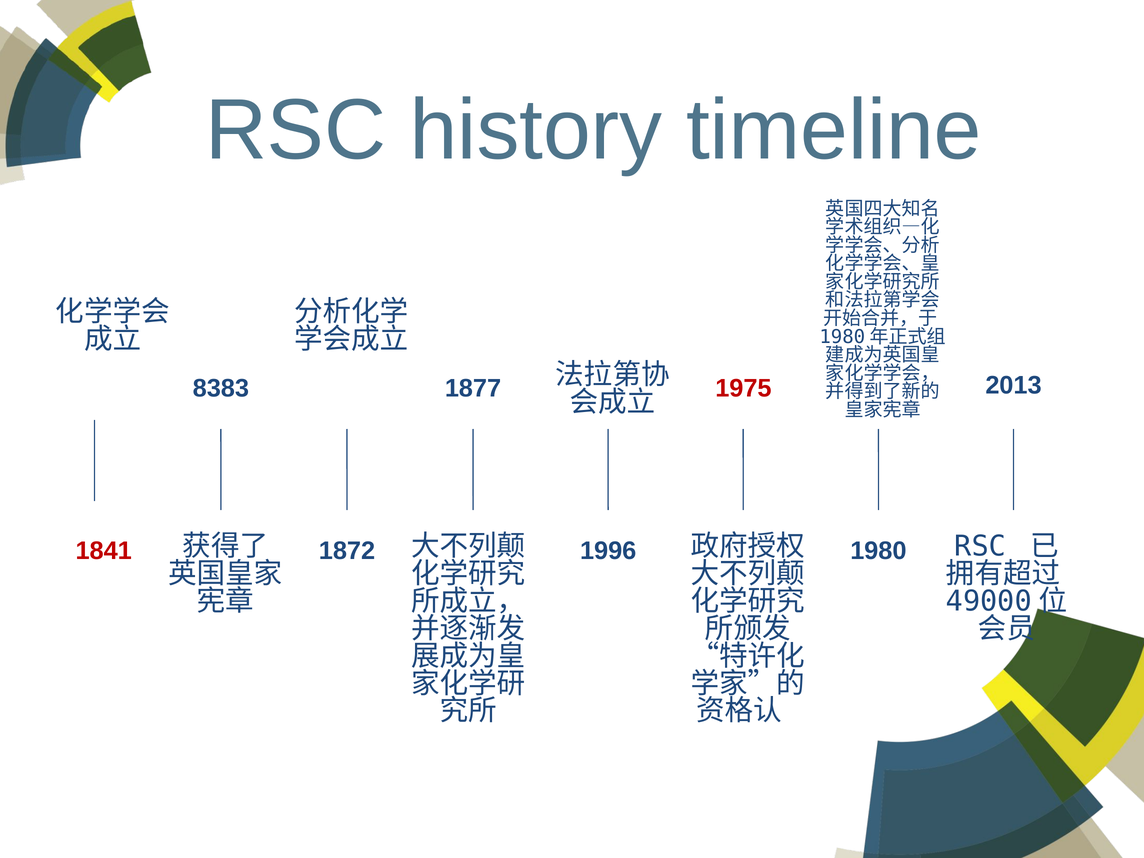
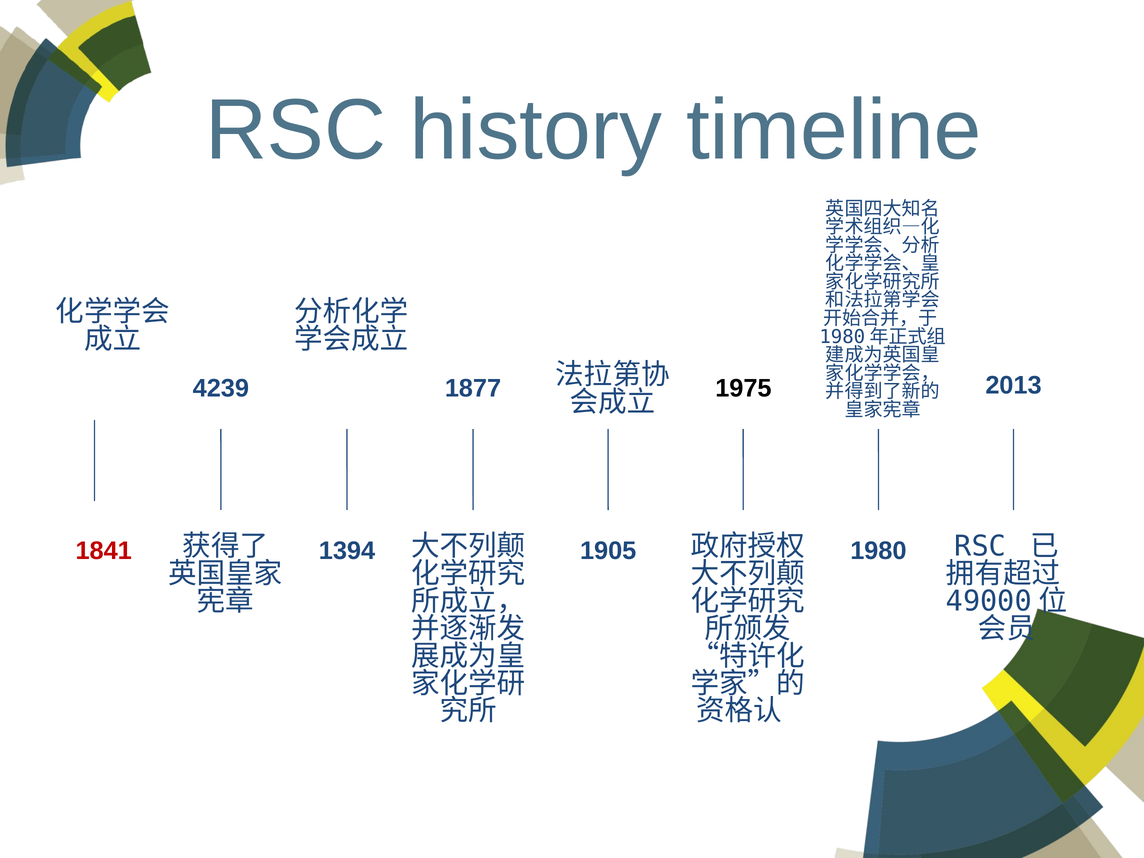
8383: 8383 -> 4239
1975 colour: red -> black
1872: 1872 -> 1394
1996: 1996 -> 1905
